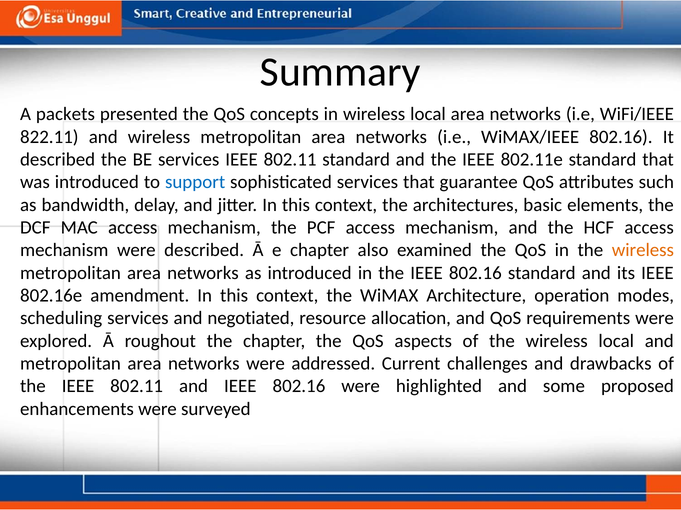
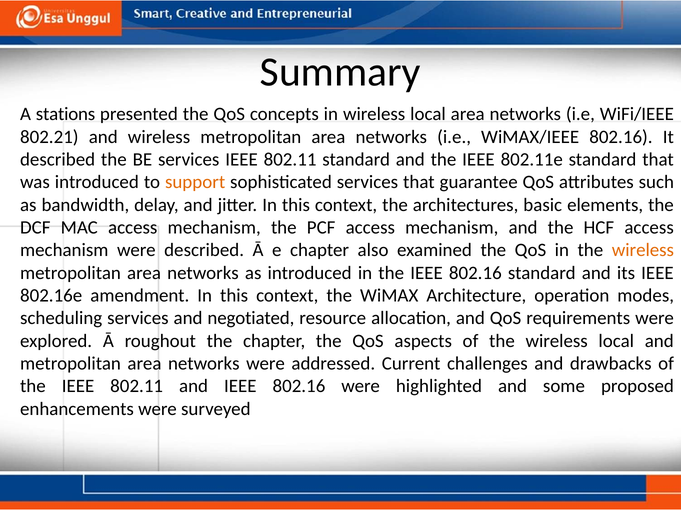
packets: packets -> stations
822.11: 822.11 -> 802.21
support colour: blue -> orange
